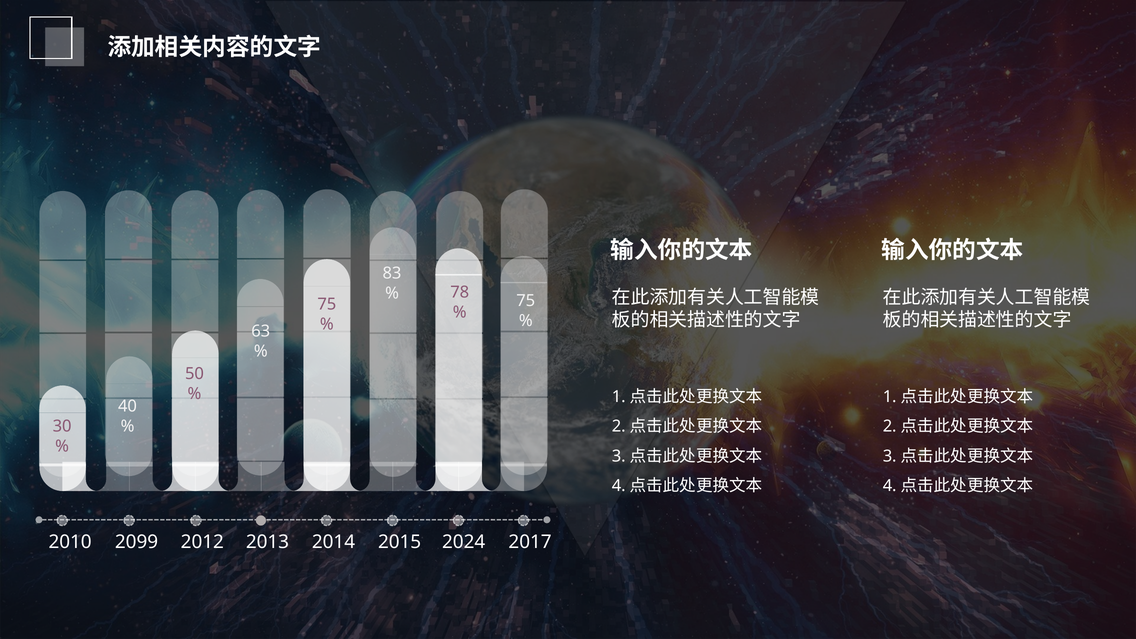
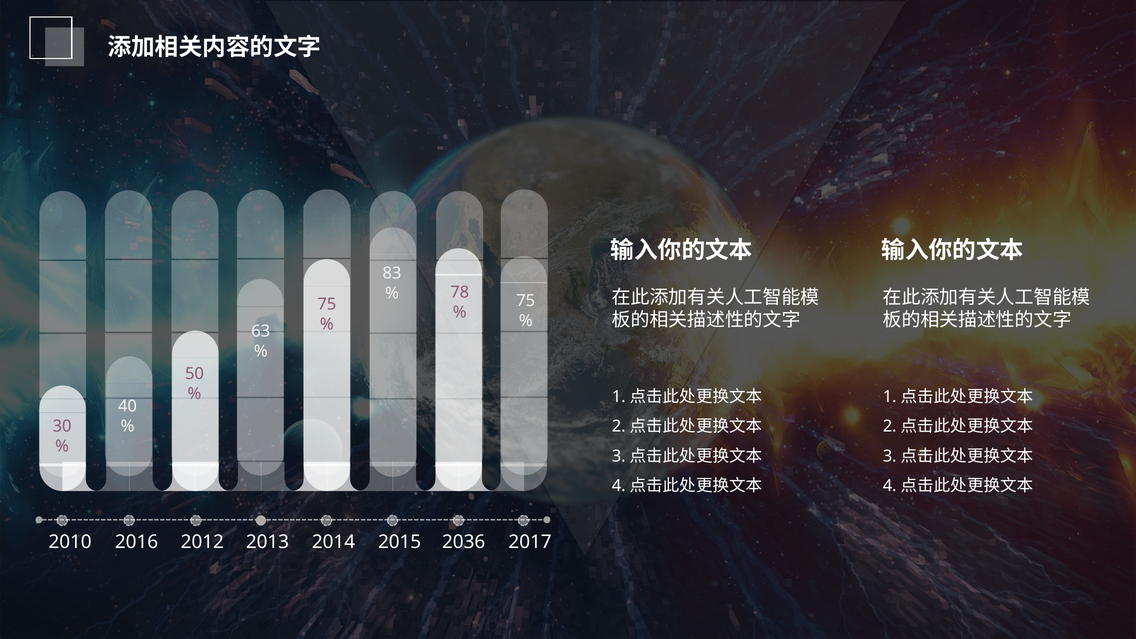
2099: 2099 -> 2016
2024: 2024 -> 2036
